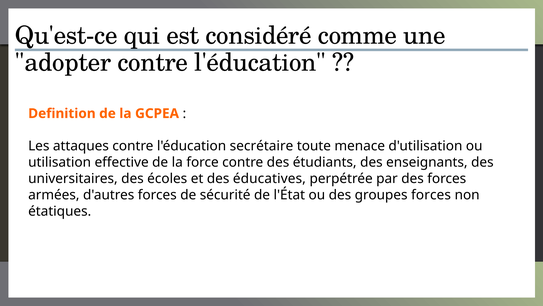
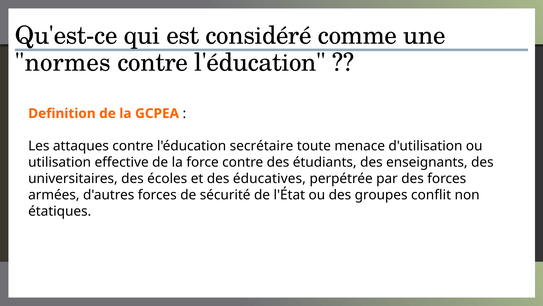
adopter: adopter -> normes
groupes forces: forces -> conflit
